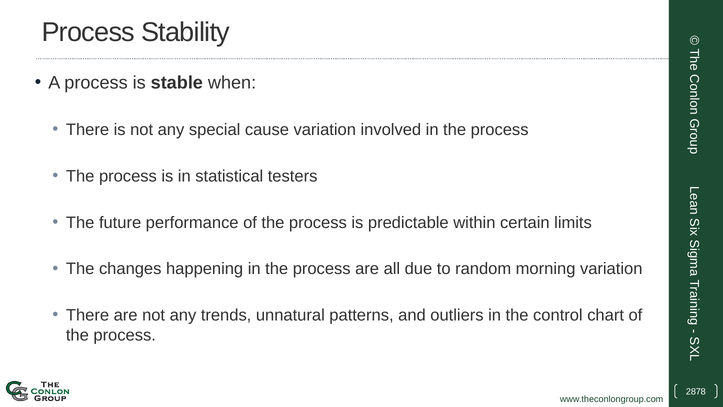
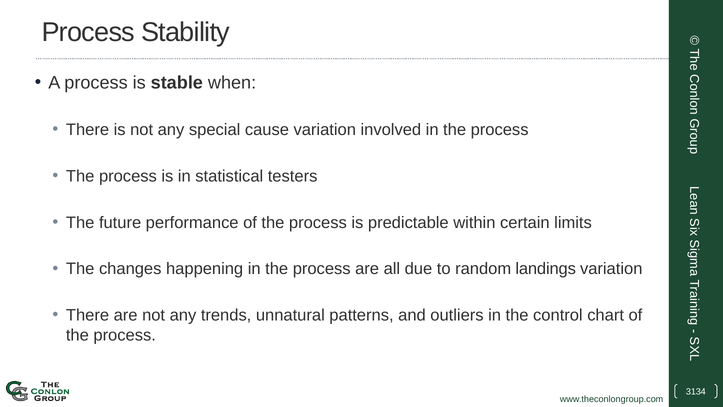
morning: morning -> landings
2878: 2878 -> 3134
